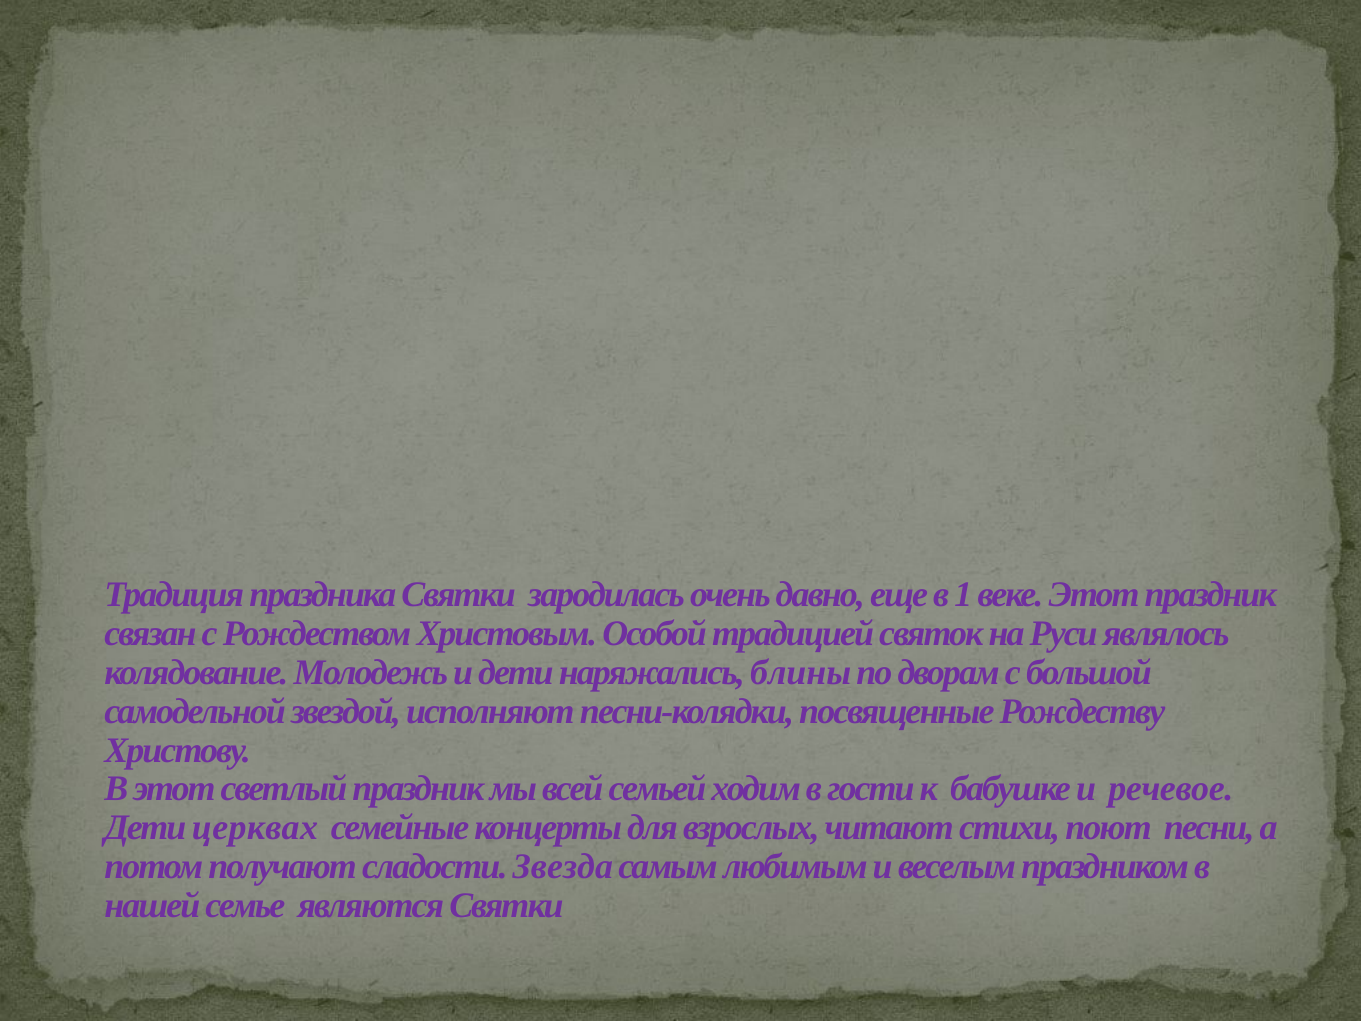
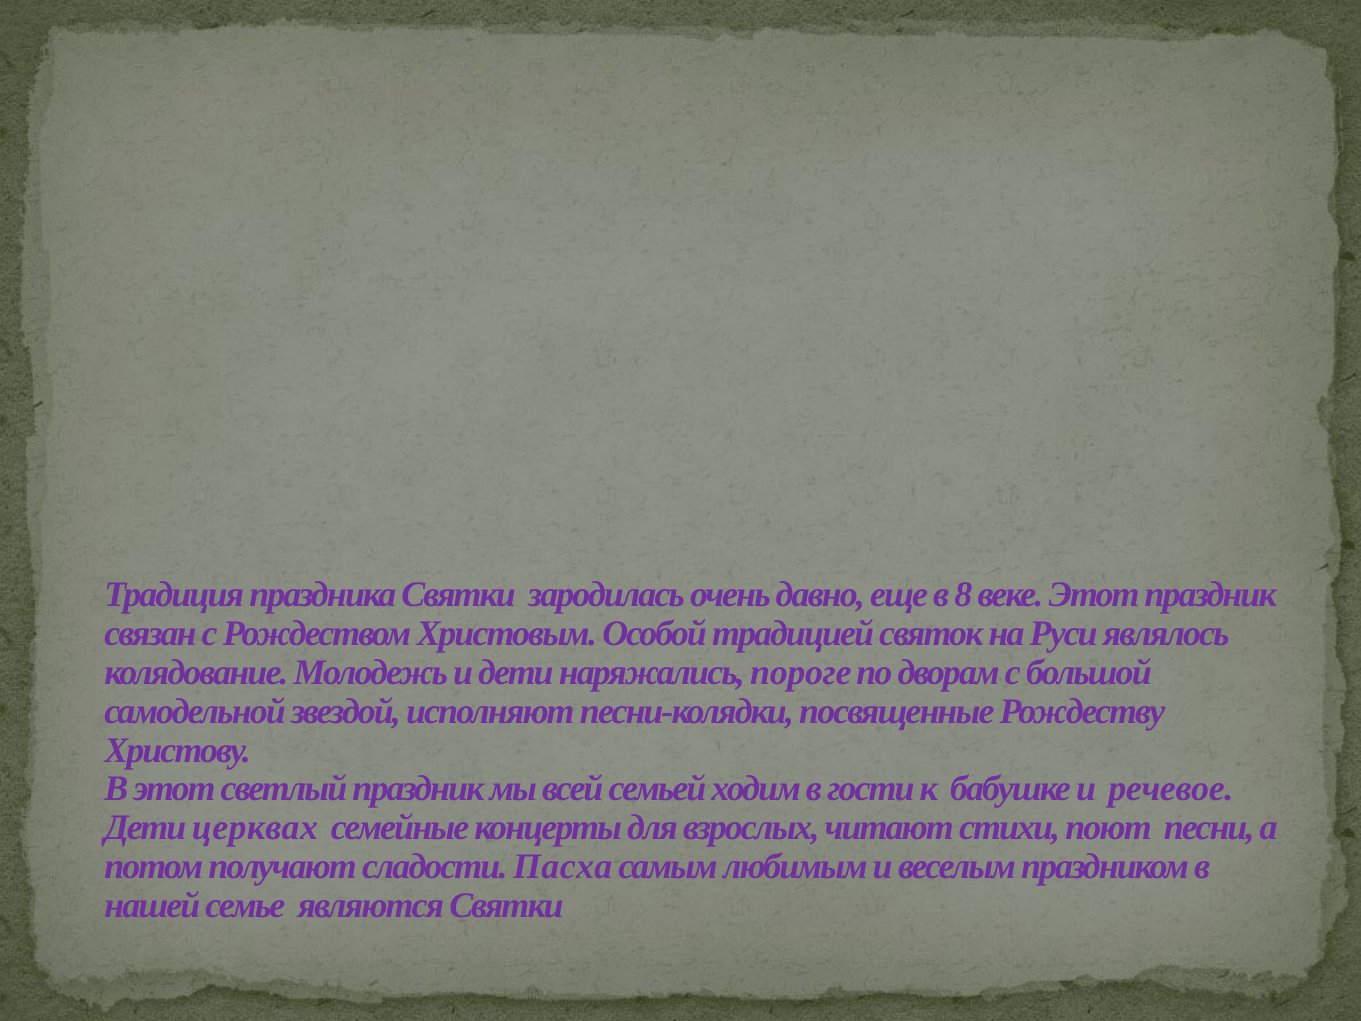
1: 1 -> 8
блины: блины -> пороге
Звезда: Звезда -> Пасха
